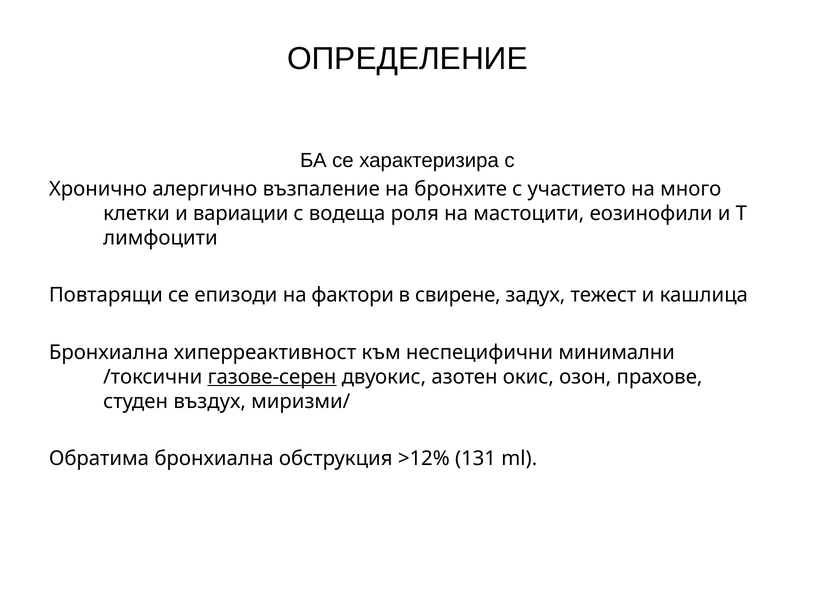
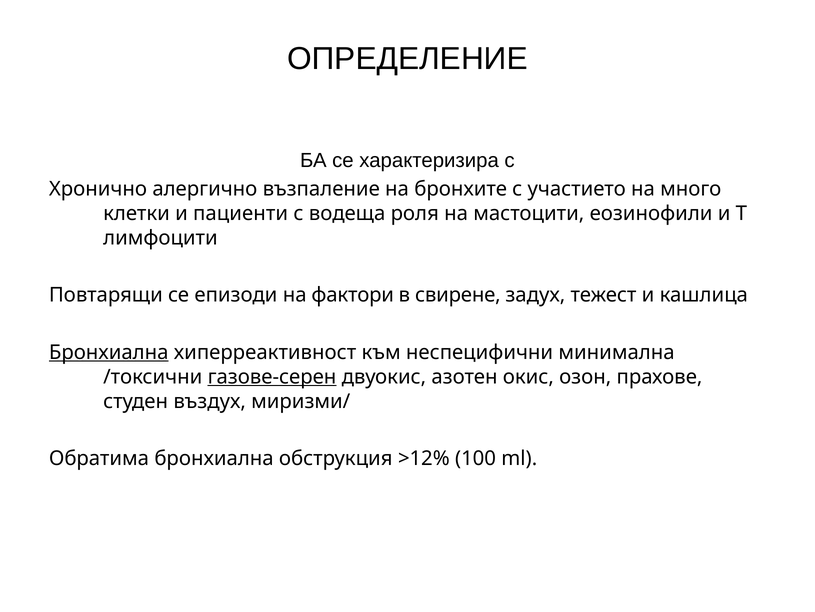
вариации: вариации -> пациенти
Бронхиална at (109, 352) underline: none -> present
минимални: минимални -> минимална
131: 131 -> 100
